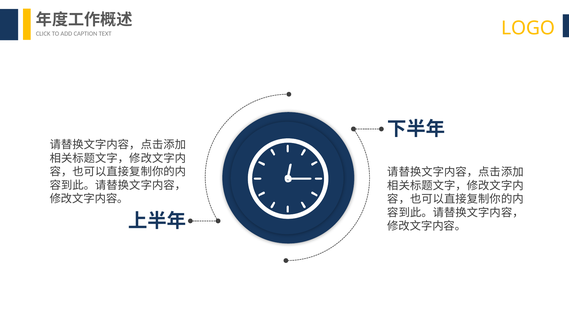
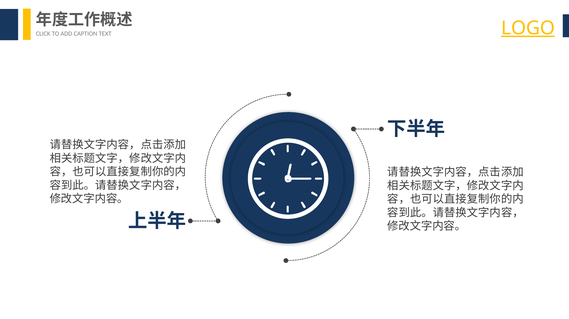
LOGO underline: none -> present
